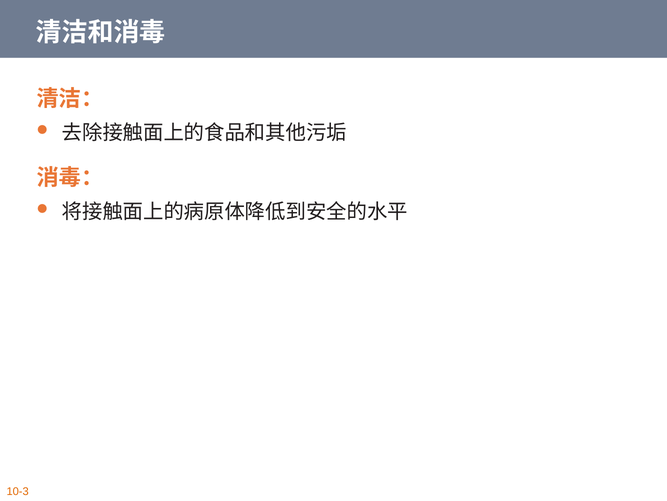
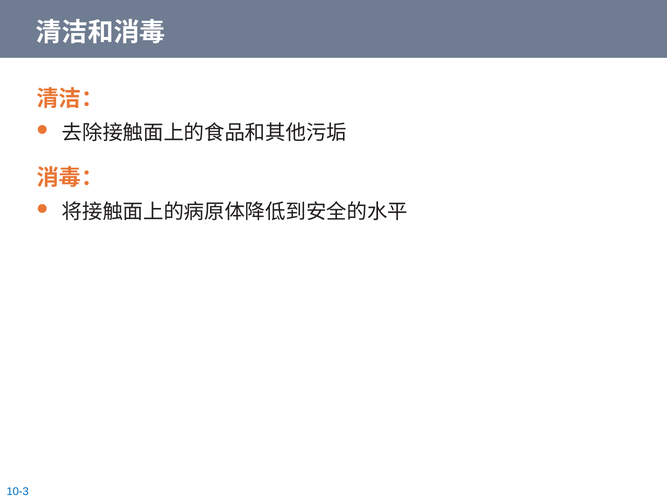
10-3 colour: orange -> blue
